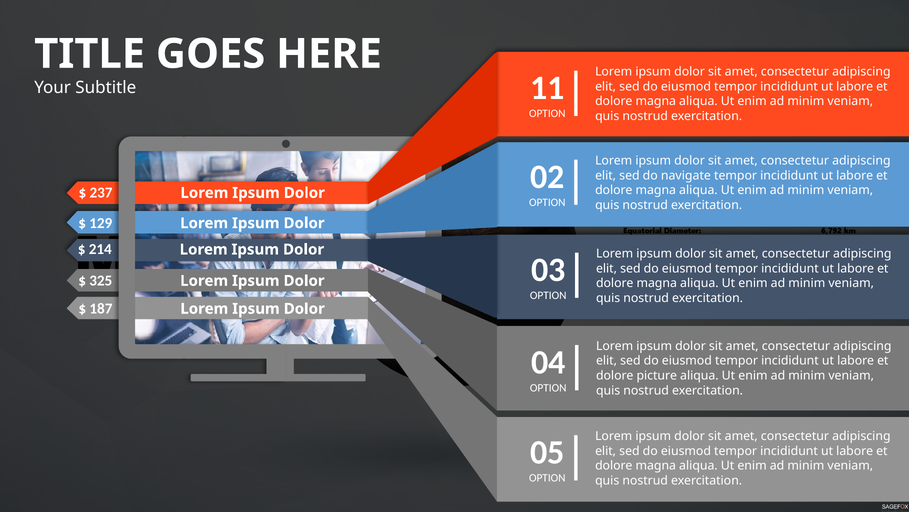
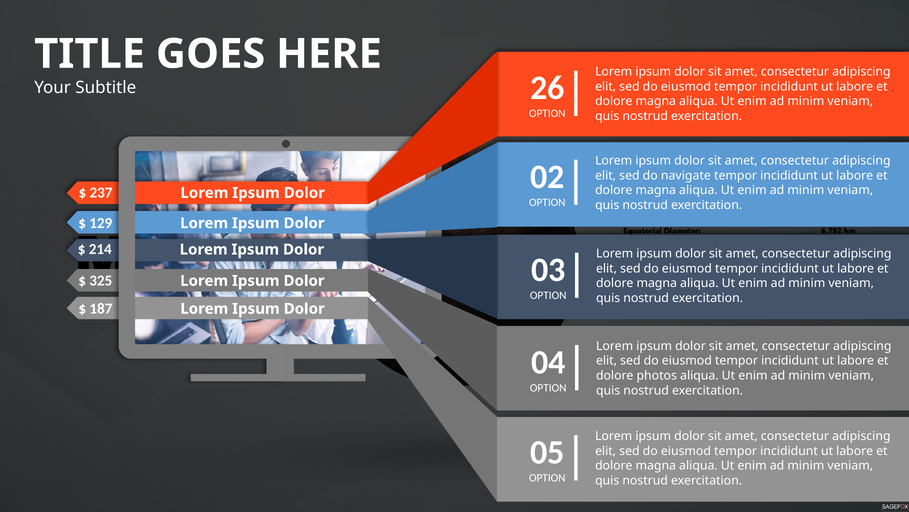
11: 11 -> 26
picture: picture -> photos
